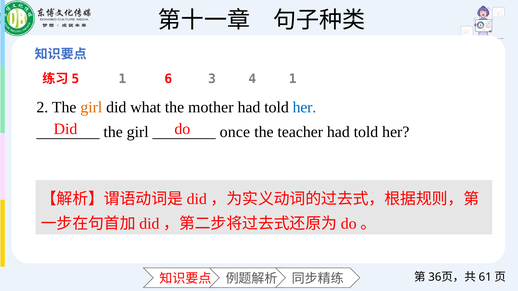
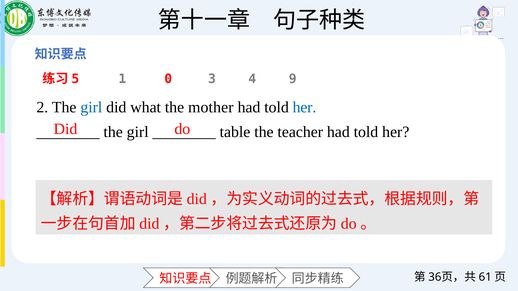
6: 6 -> 0
4 1: 1 -> 9
girl at (91, 108) colour: orange -> blue
once: once -> table
